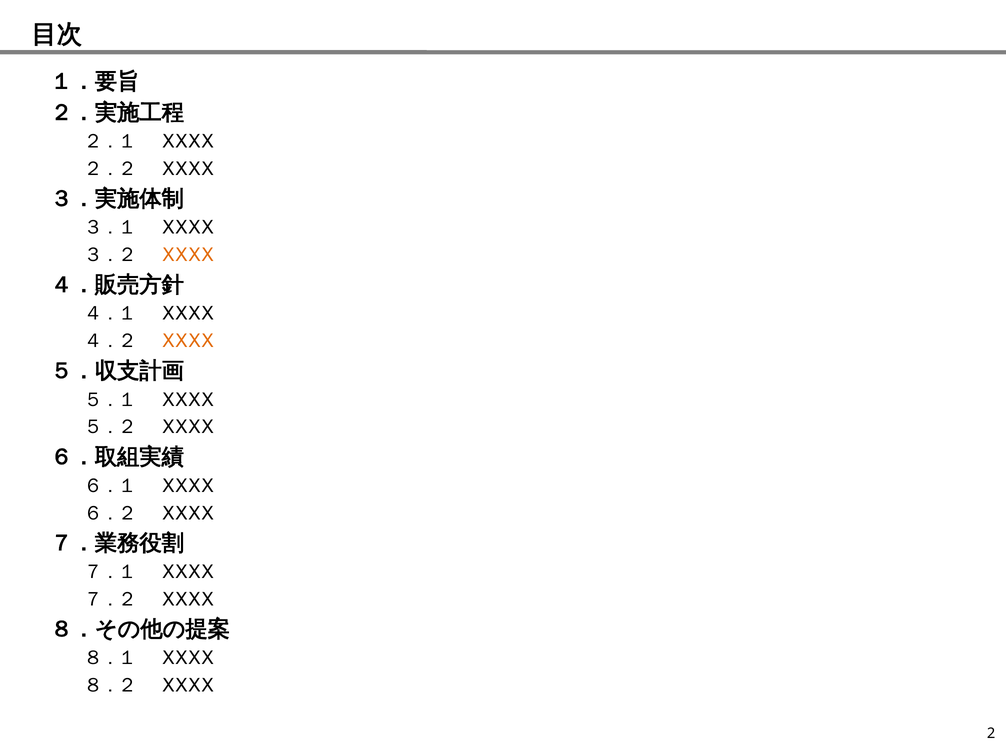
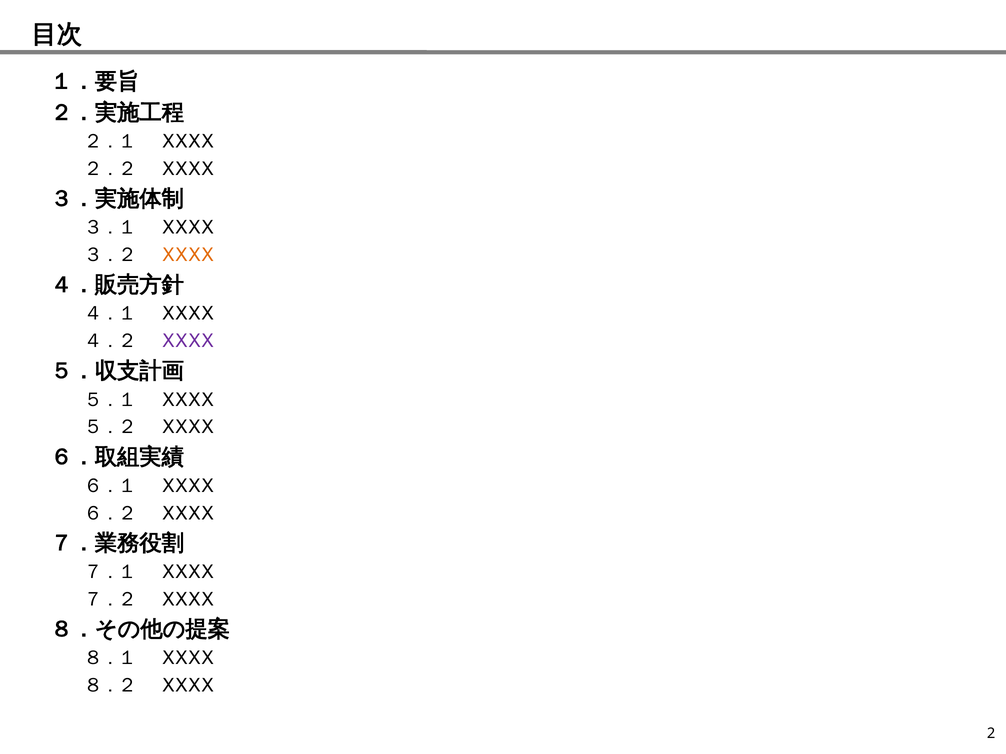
XXXX at (188, 341) colour: orange -> purple
